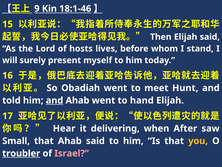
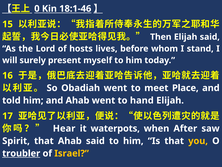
9: 9 -> 0
Hunt: Hunt -> Place
and at (55, 100) underline: present -> none
delivering: delivering -> waterpots
Small: Small -> Spirit
Israel colour: pink -> yellow
